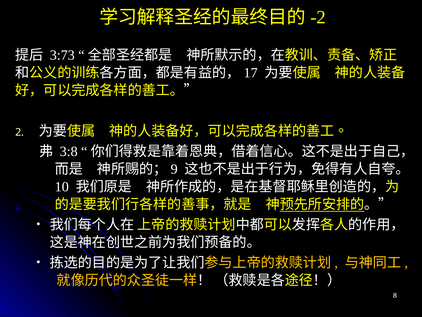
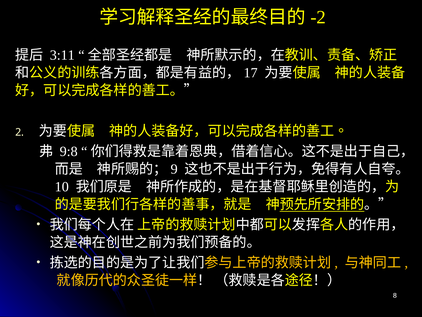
3:73: 3:73 -> 3:11
3:8: 3:8 -> 9:8
